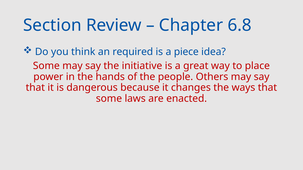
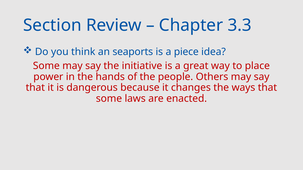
6.8: 6.8 -> 3.3
required: required -> seaports
